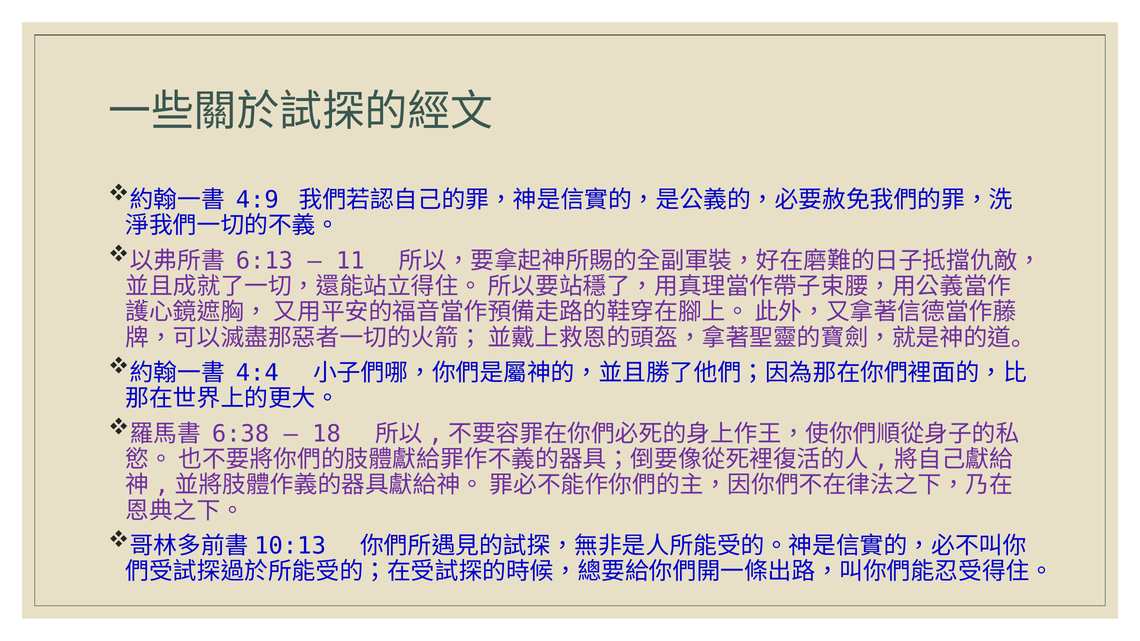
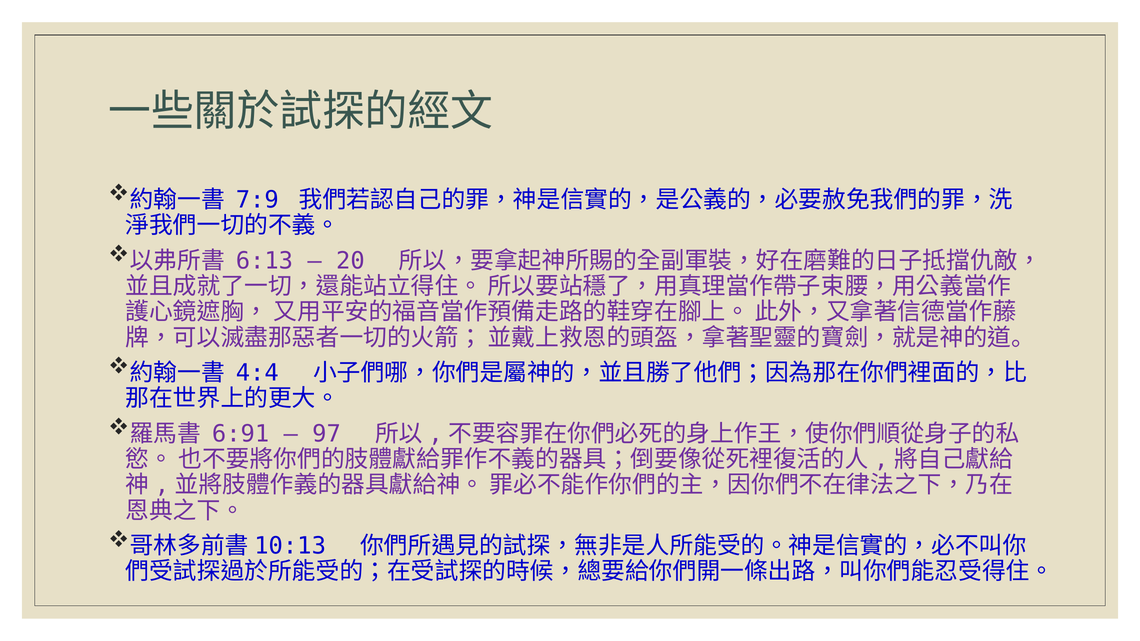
4:9: 4:9 -> 7:9
11: 11 -> 20
6:38: 6:38 -> 6:91
18: 18 -> 97
